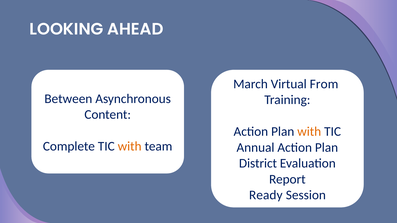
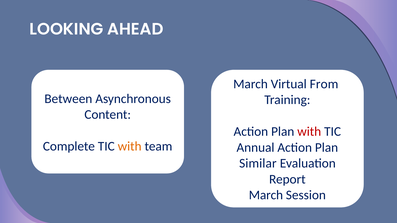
with at (309, 132) colour: orange -> red
District: District -> Similar
Ready at (266, 195): Ready -> March
